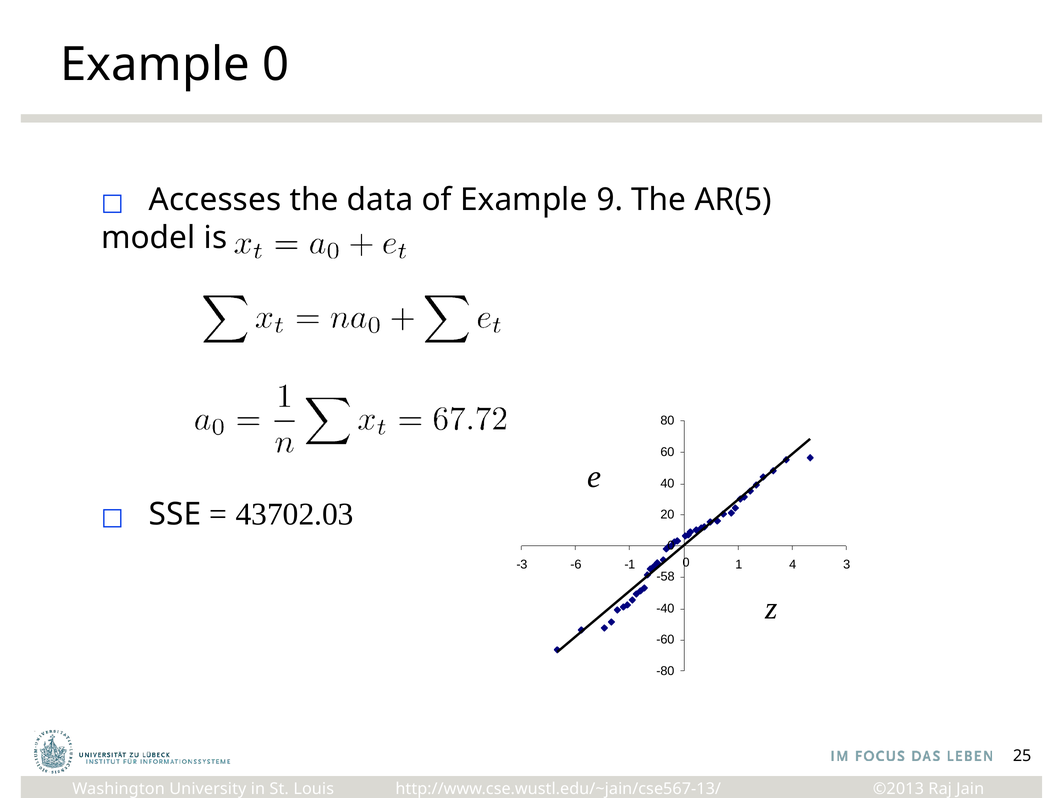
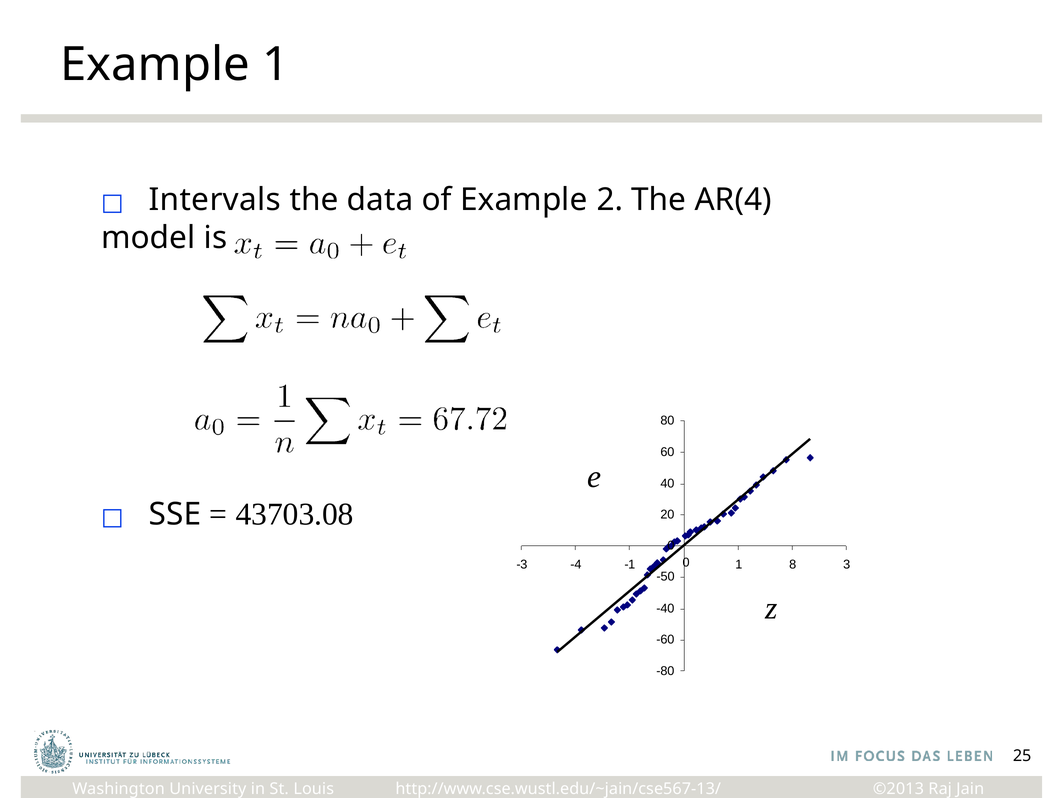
Example 0: 0 -> 1
Accesses: Accesses -> Intervals
9: 9 -> 2
AR(5: AR(5 -> AR(4
43702.03: 43702.03 -> 43703.08
-6: -6 -> -4
4: 4 -> 8
-58: -58 -> -50
